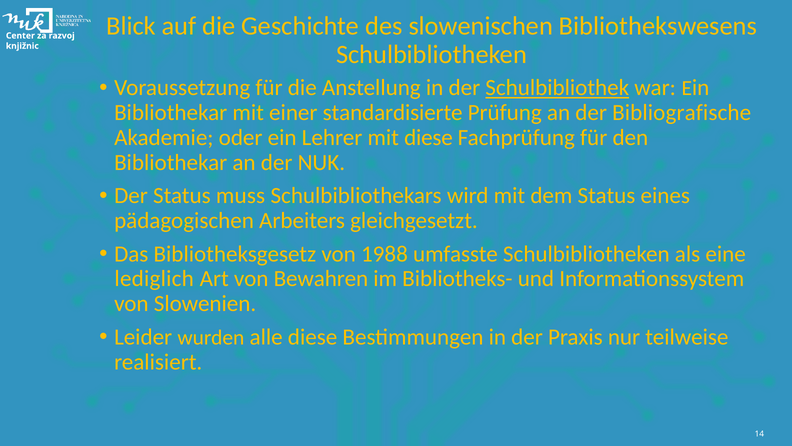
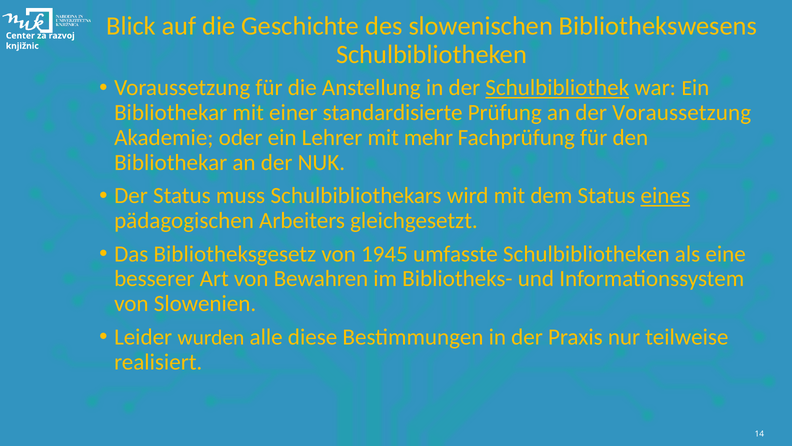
der Bibliografische: Bibliografische -> Voraussetzung
mit diese: diese -> mehr
eines underline: none -> present
1988: 1988 -> 1945
lediglich: lediglich -> besserer
